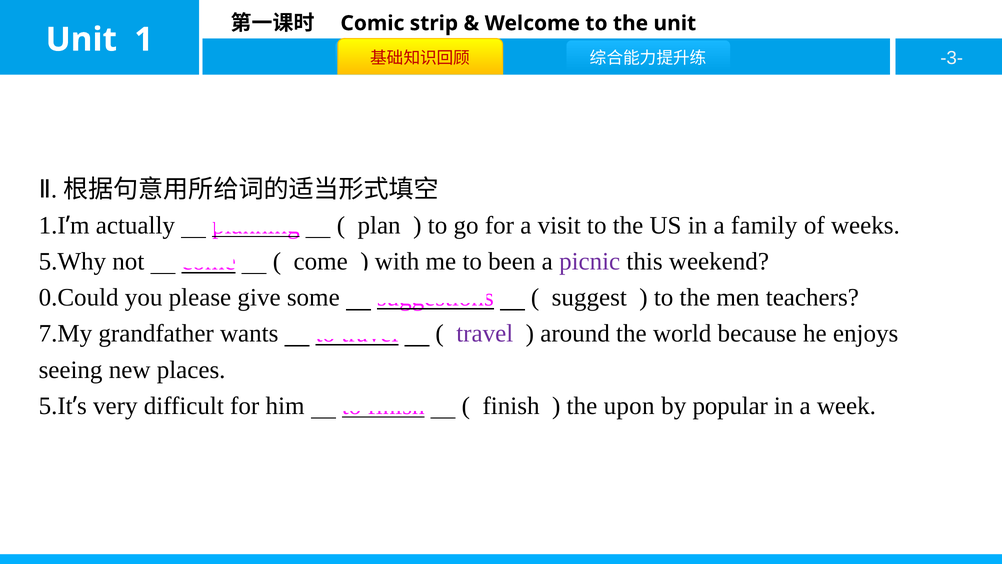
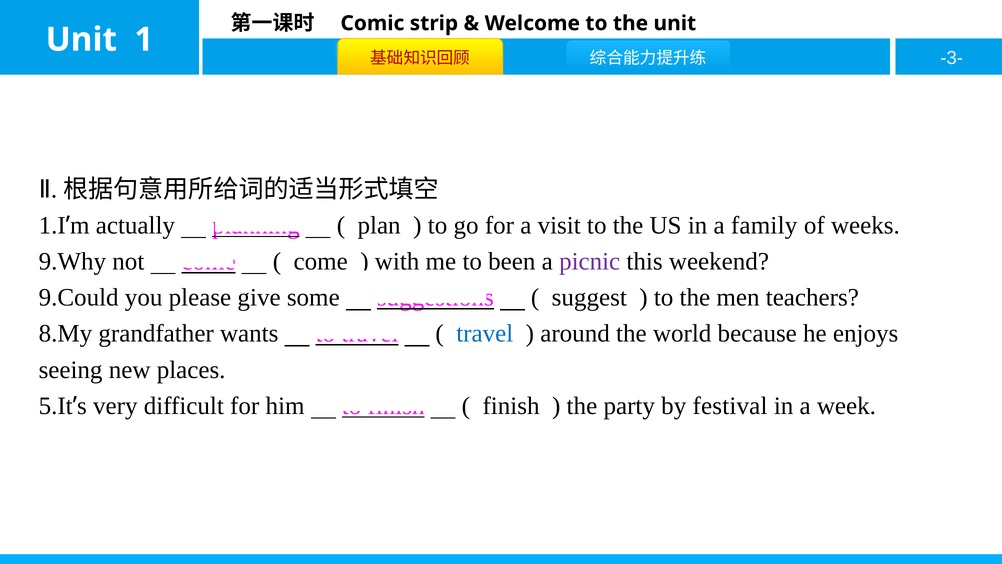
5.Why: 5.Why -> 9.Why
0.Could: 0.Could -> 9.Could
7.My: 7.My -> 8.My
travel at (485, 333) colour: purple -> blue
upon: upon -> party
popular: popular -> festival
